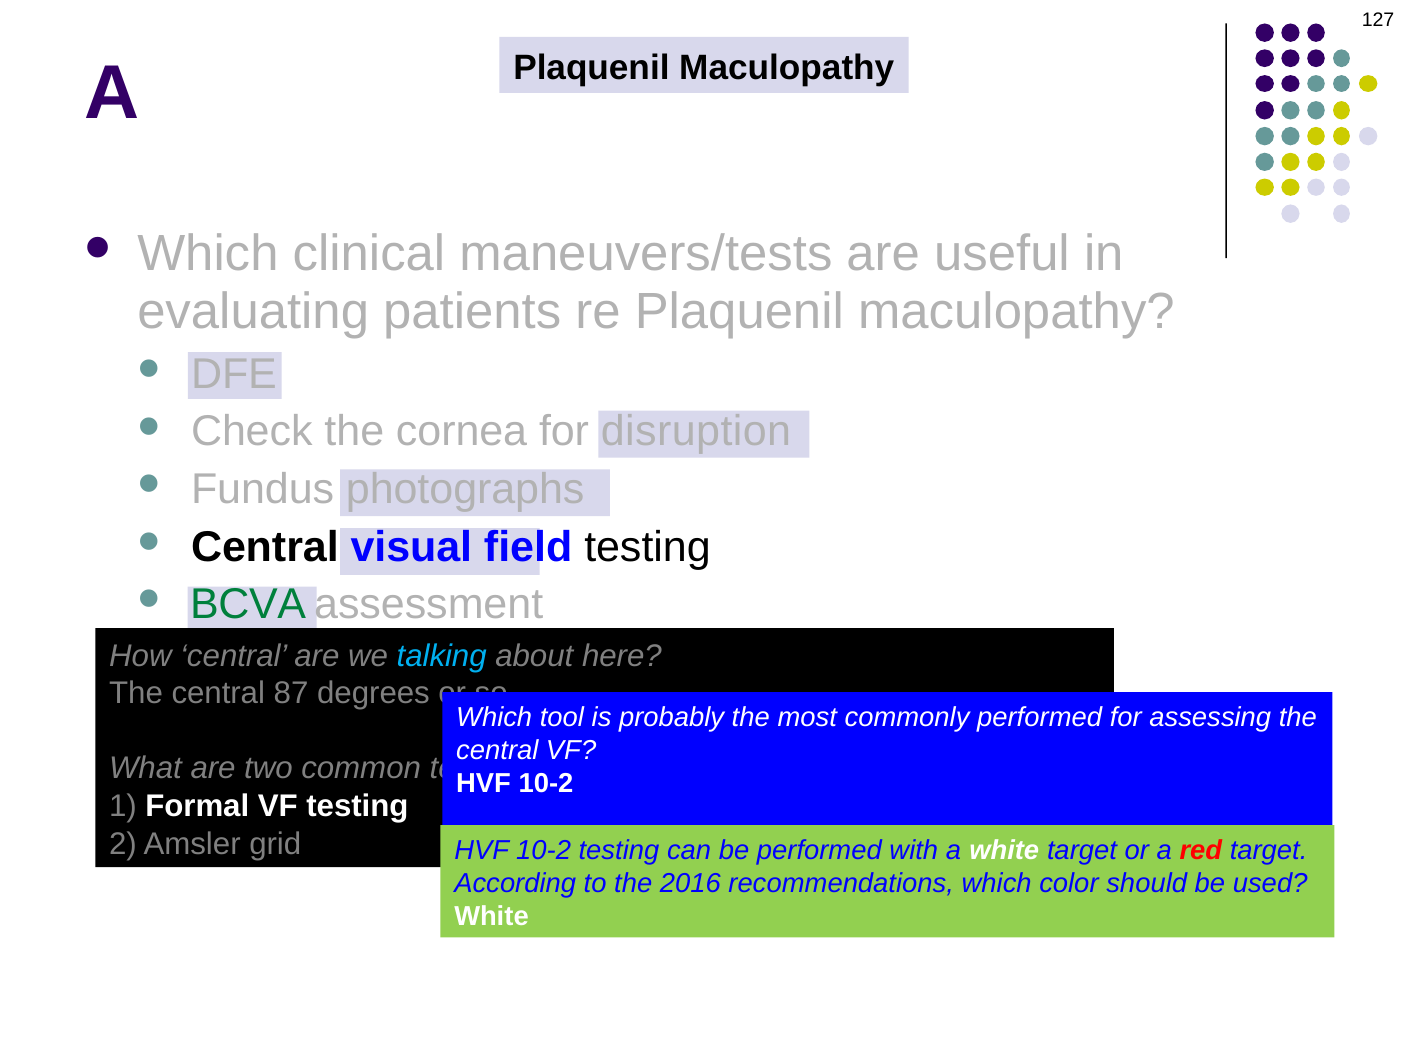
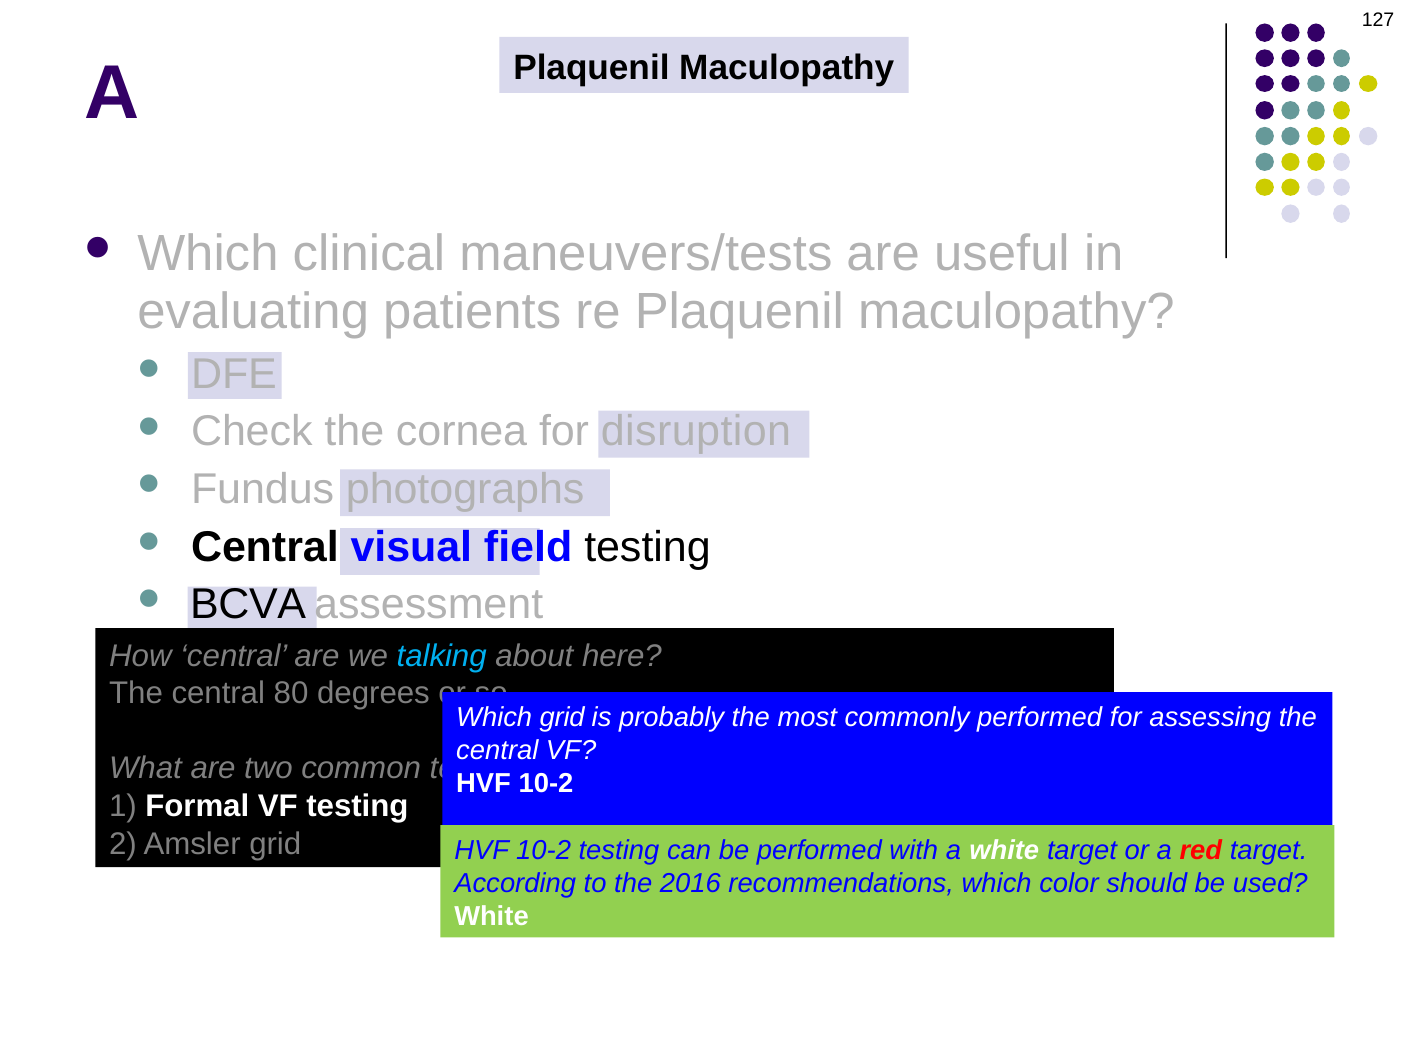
BCVA colour: green -> black
87: 87 -> 80
Which tool: tool -> grid
